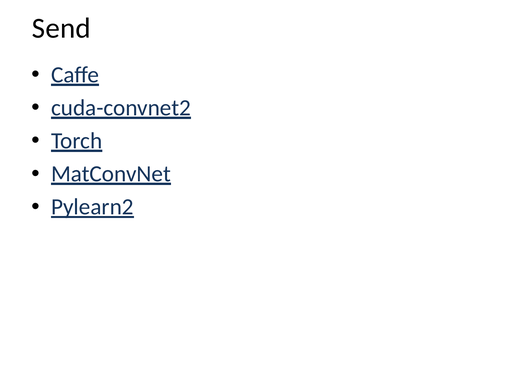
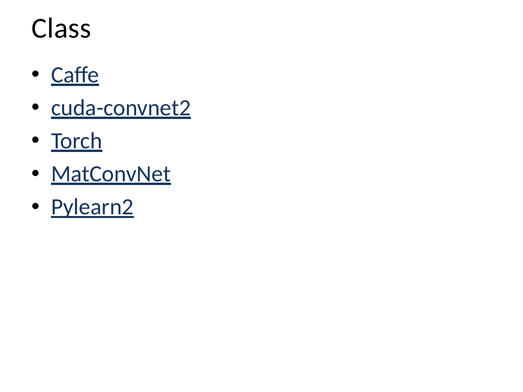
Send: Send -> Class
